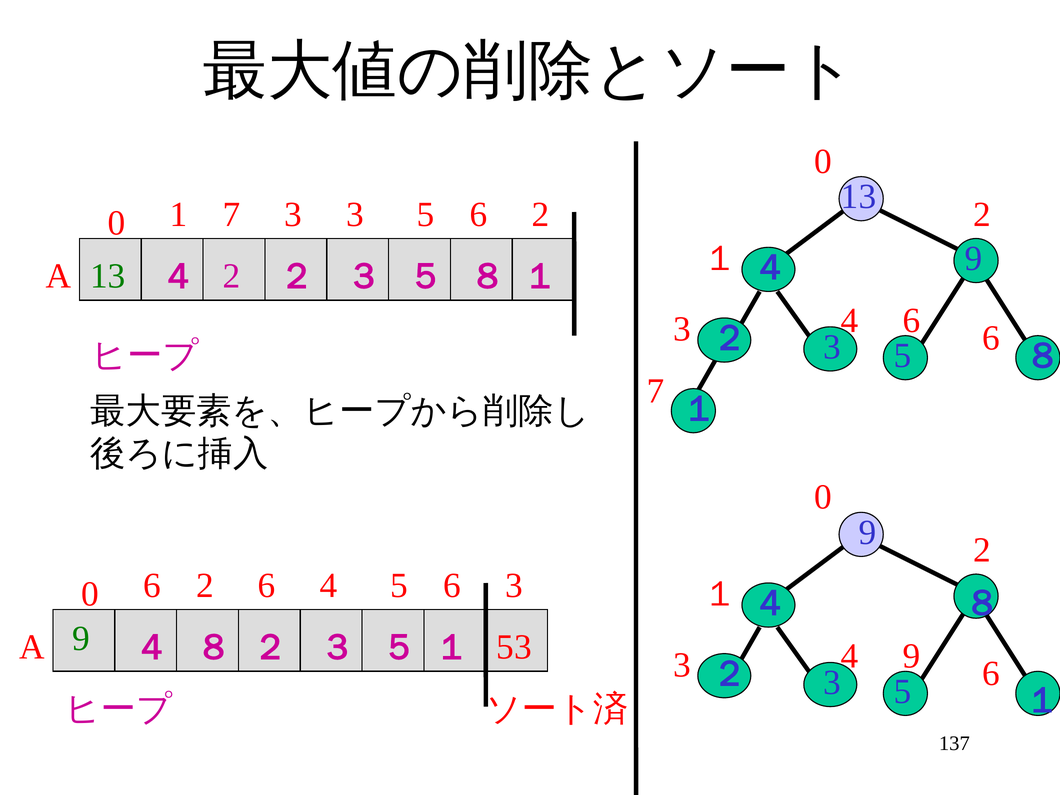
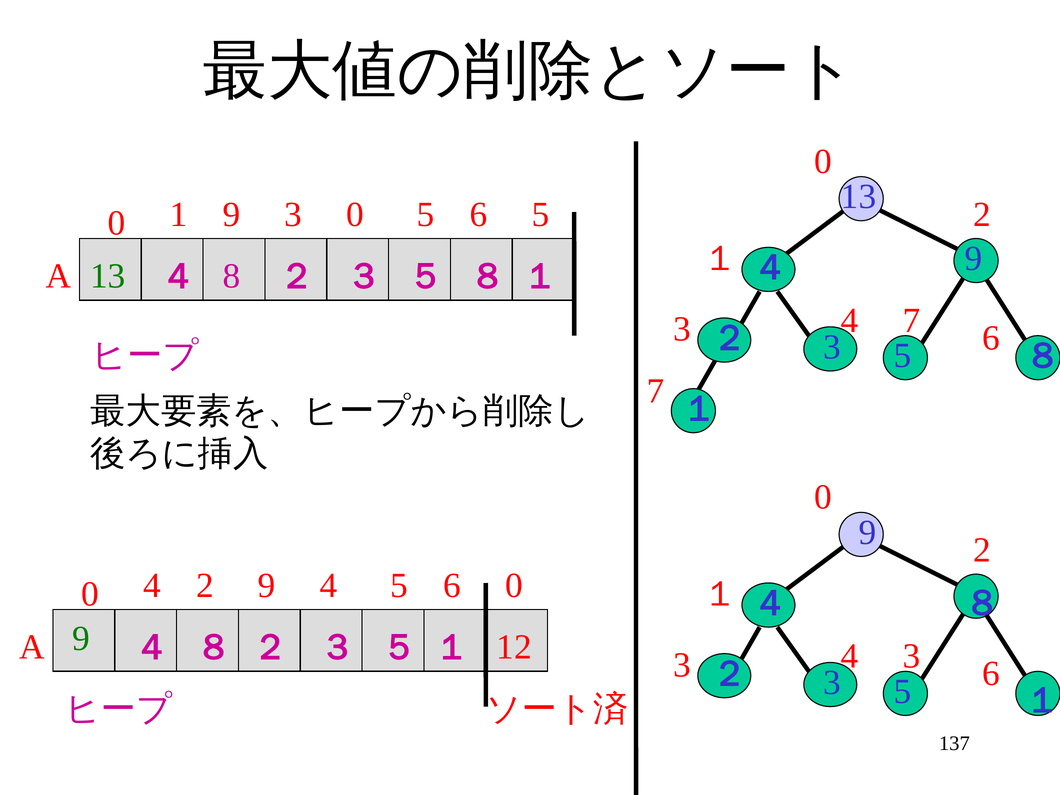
1 7: 7 -> 9
3 3: 3 -> 0
5 2: 2 -> 5
13 2: 2 -> 8
4 6: 6 -> 7
0 6: 6 -> 4
6 at (267, 585): 6 -> 9
5 3: 3 -> 0
53: 53 -> 12
4 9: 9 -> 3
